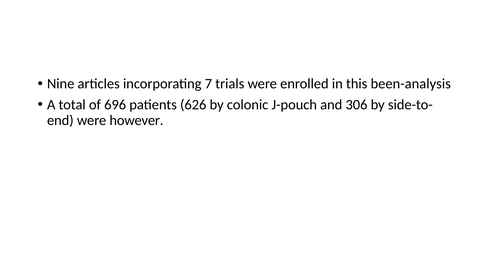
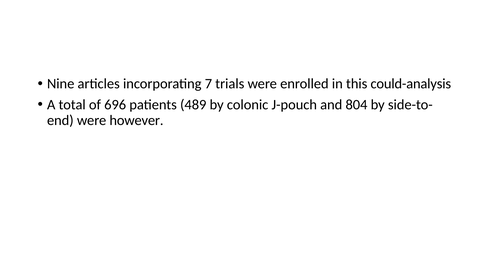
been-analysis: been-analysis -> could-analysis
626: 626 -> 489
306: 306 -> 804
